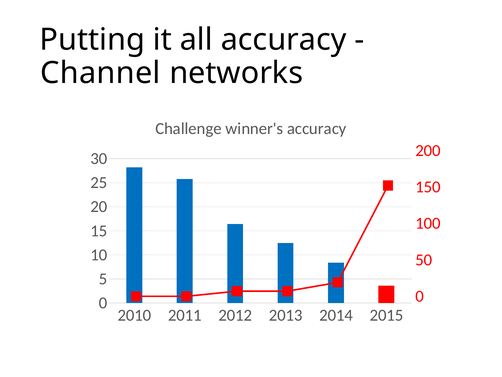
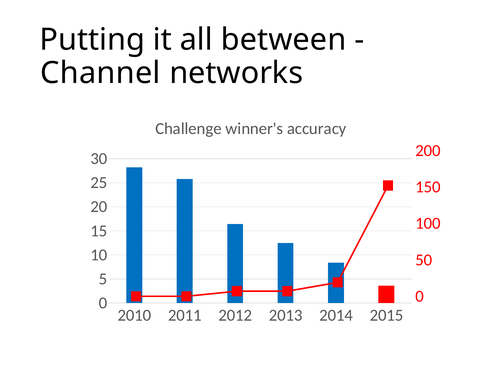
all accuracy: accuracy -> between
